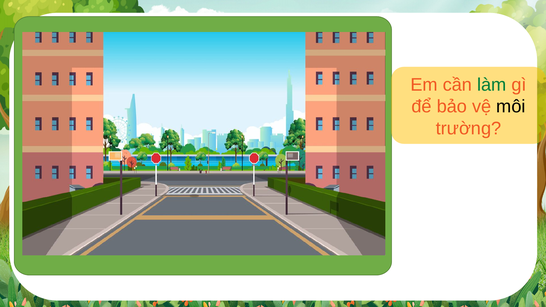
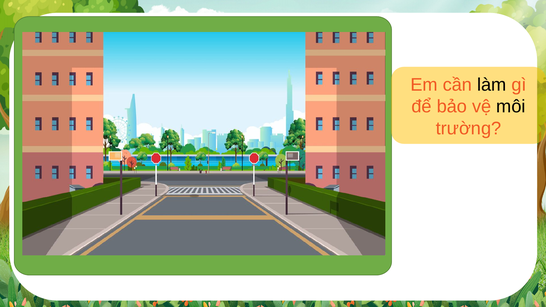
làm colour: green -> black
